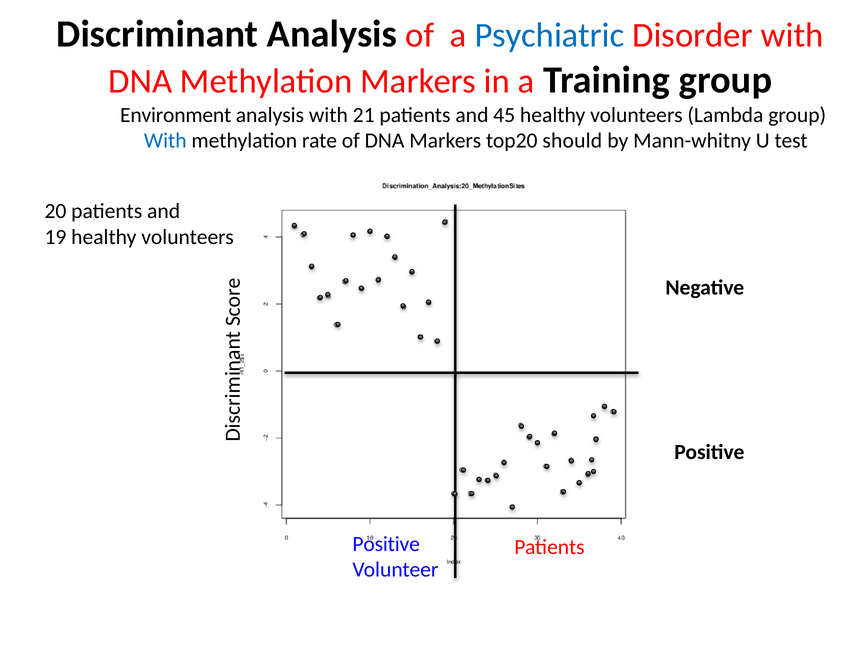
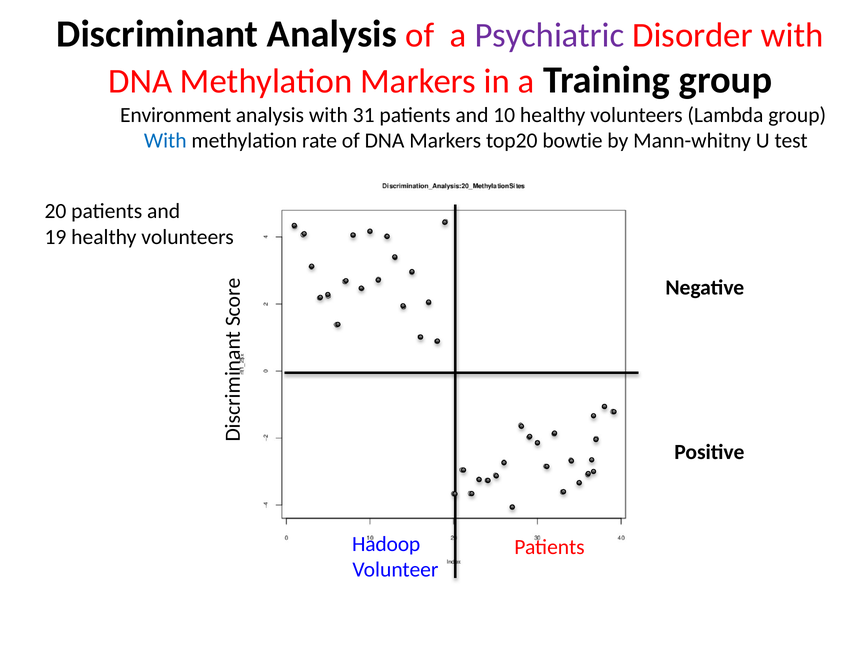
Psychiatric colour: blue -> purple
21: 21 -> 31
45: 45 -> 10
should: should -> bowtie
Positive at (386, 544): Positive -> Hadoop
